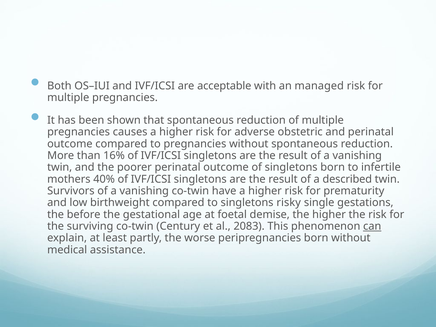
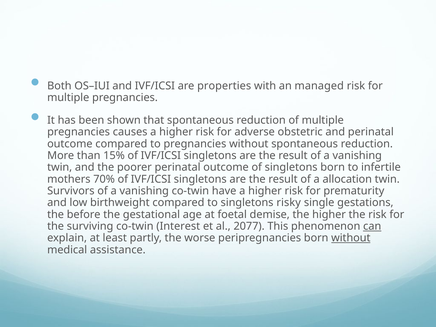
acceptable: acceptable -> properties
16%: 16% -> 15%
40%: 40% -> 70%
described: described -> allocation
Century: Century -> Interest
2083: 2083 -> 2077
without at (351, 238) underline: none -> present
